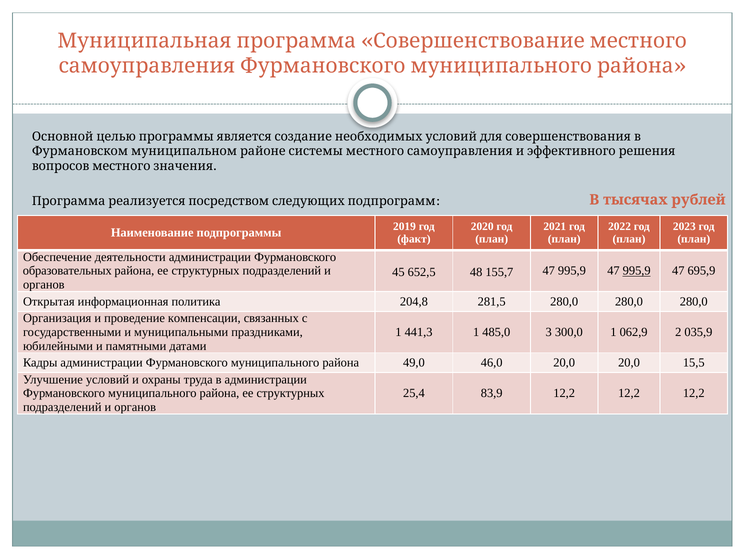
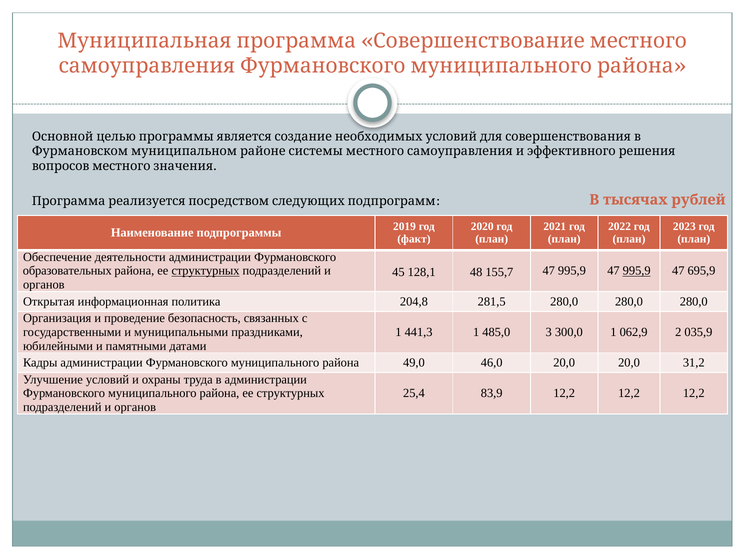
структурных at (205, 271) underline: none -> present
652,5: 652,5 -> 128,1
компенсации: компенсации -> безопасность
15,5: 15,5 -> 31,2
